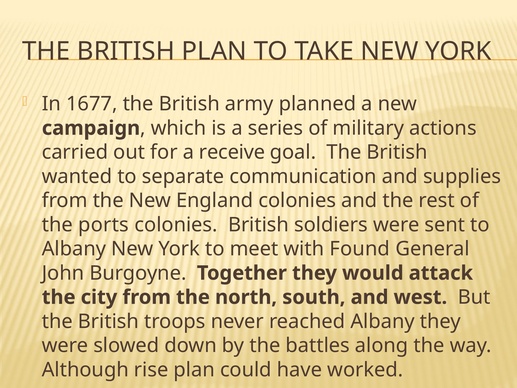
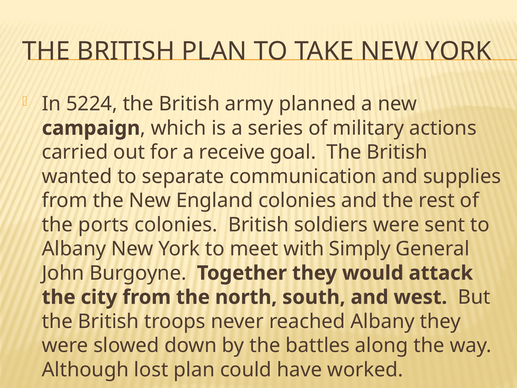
1677: 1677 -> 5224
Found: Found -> Simply
rise: rise -> lost
